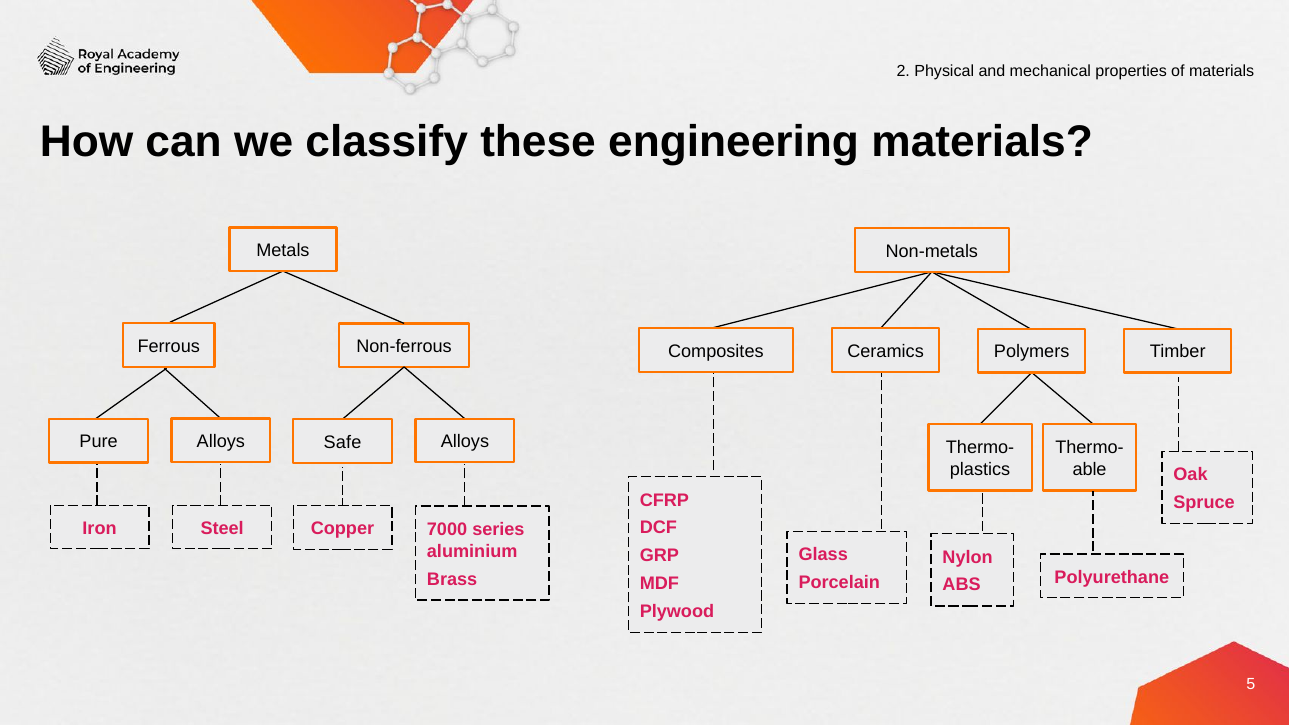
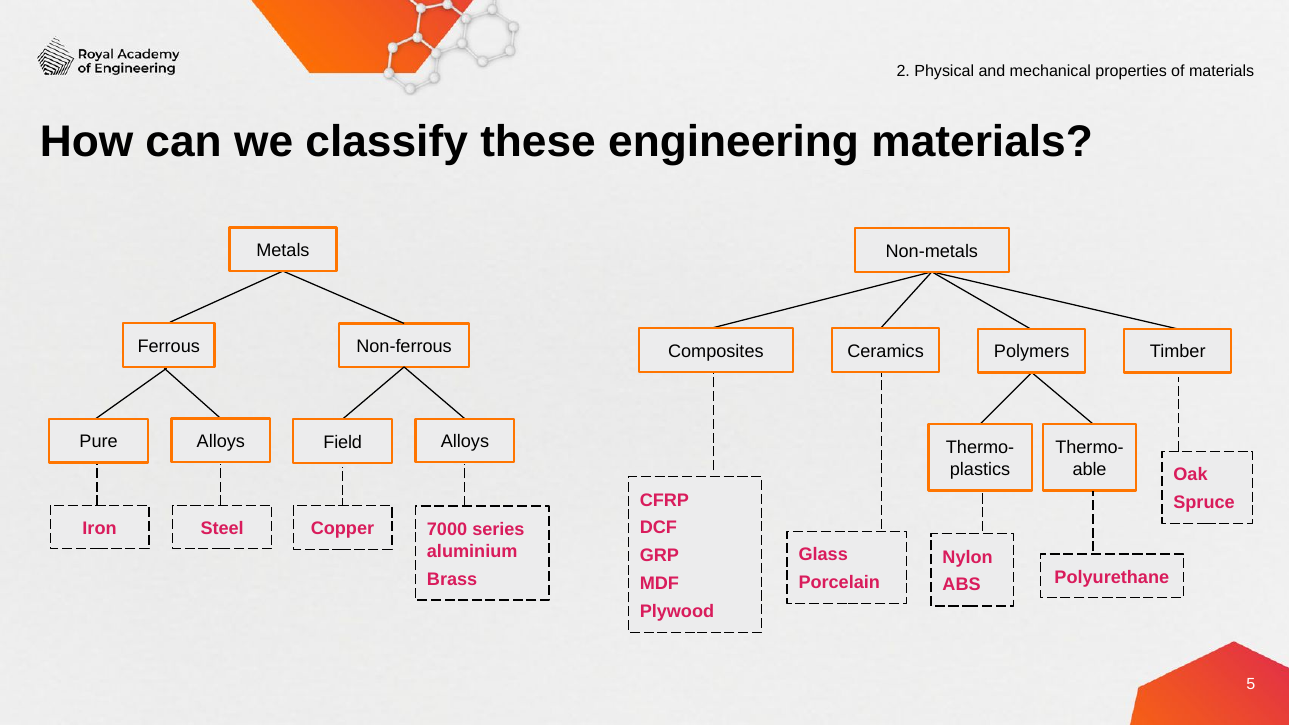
Safe: Safe -> Field
